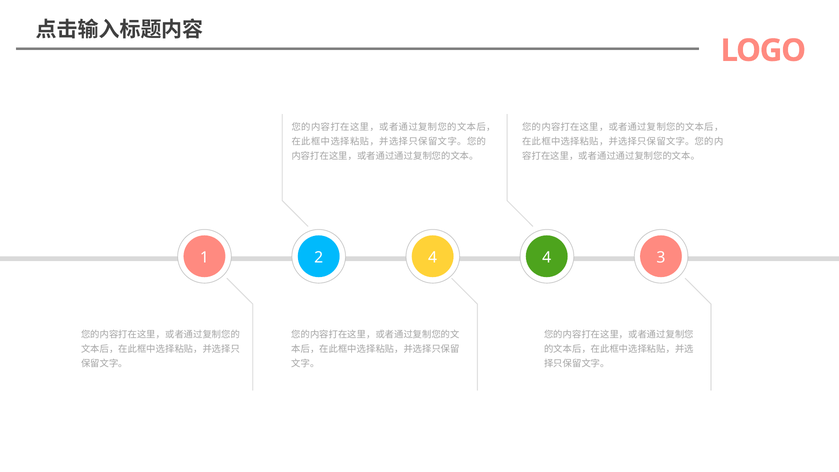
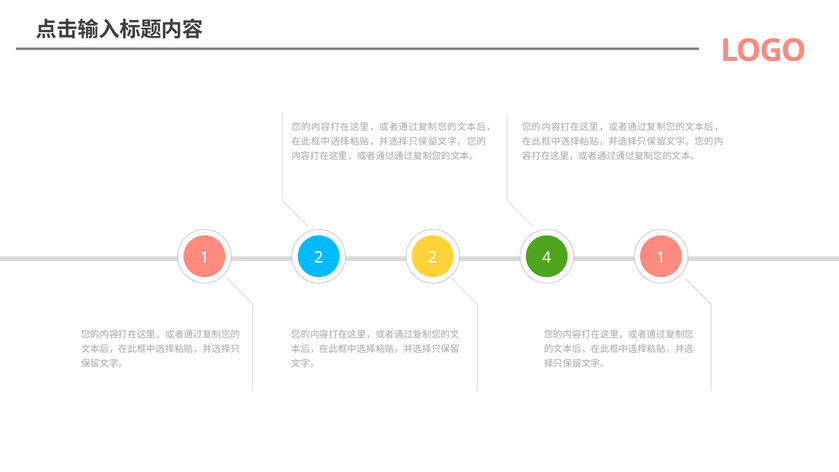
2 4: 4 -> 2
4 3: 3 -> 1
